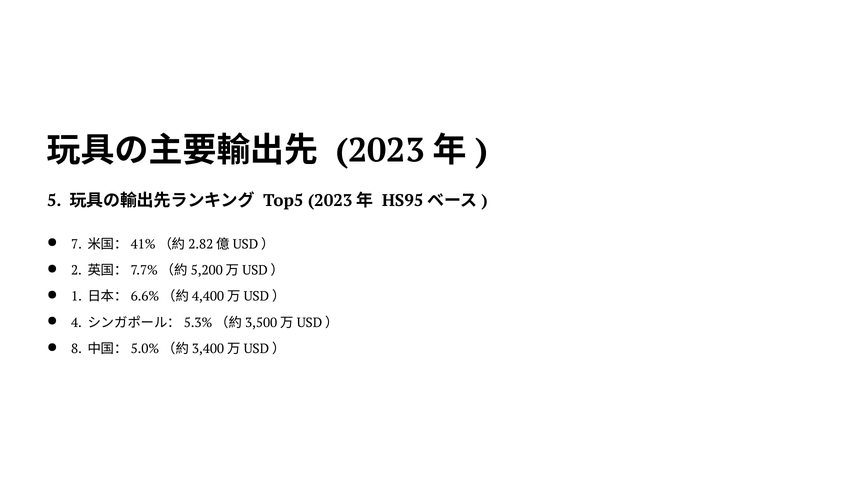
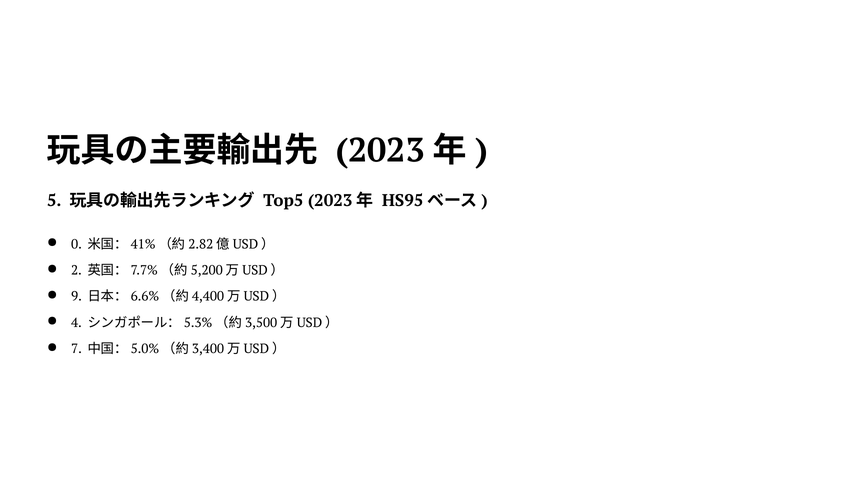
7: 7 -> 0
1: 1 -> 9
8: 8 -> 7
